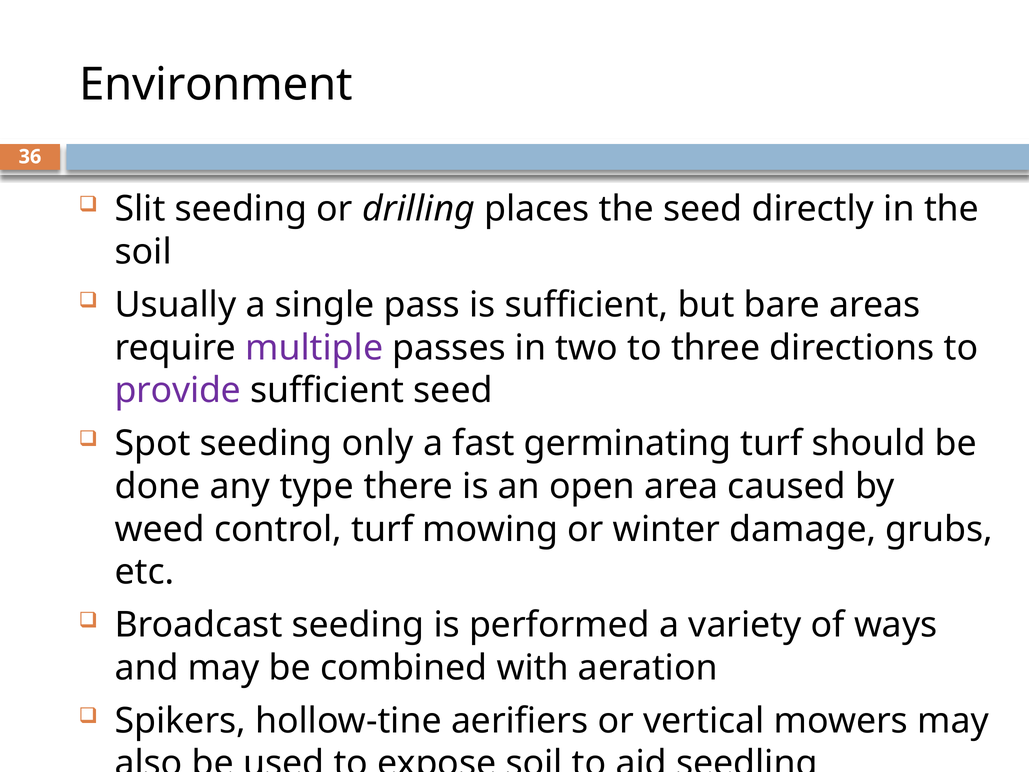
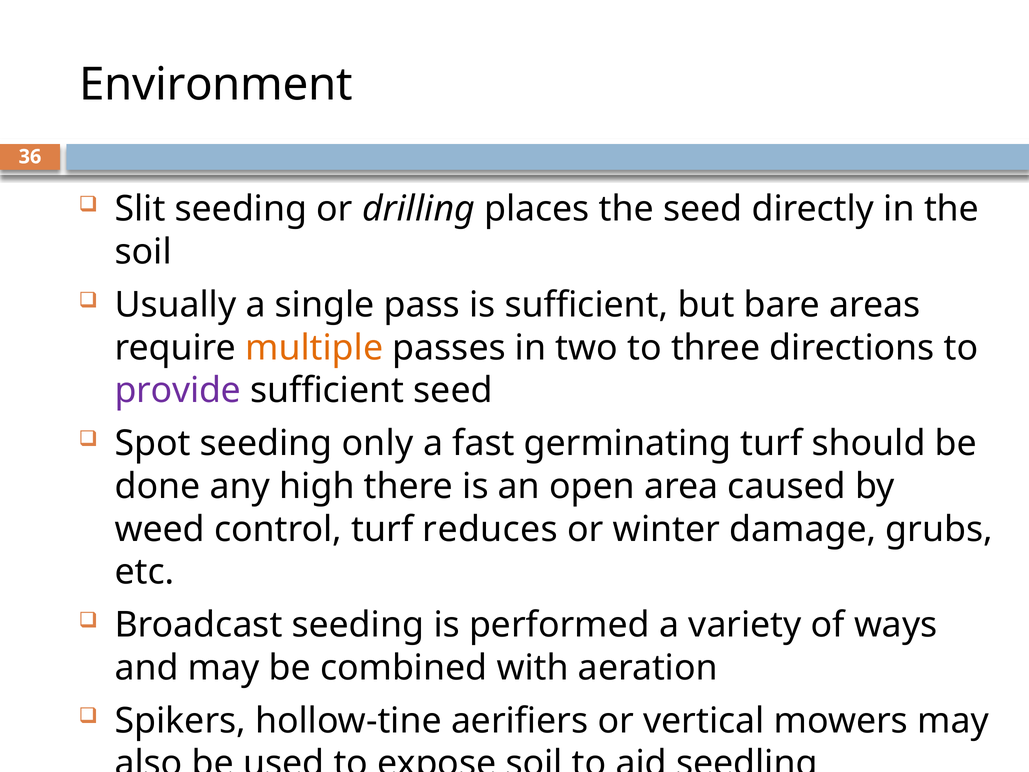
multiple colour: purple -> orange
type: type -> high
mowing: mowing -> reduces
